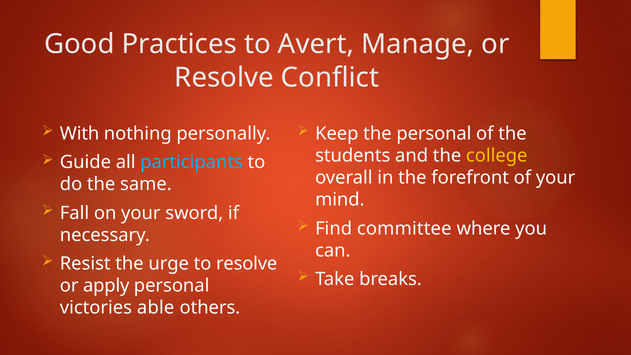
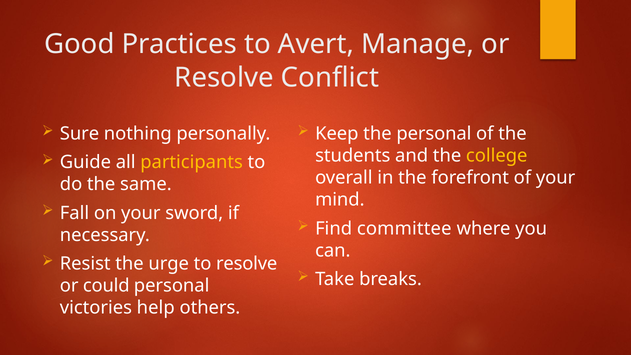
With: With -> Sure
participants colour: light blue -> yellow
apply: apply -> could
able: able -> help
